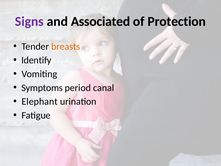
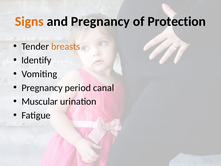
Signs colour: purple -> orange
and Associated: Associated -> Pregnancy
Symptoms at (42, 88): Symptoms -> Pregnancy
Elephant: Elephant -> Muscular
